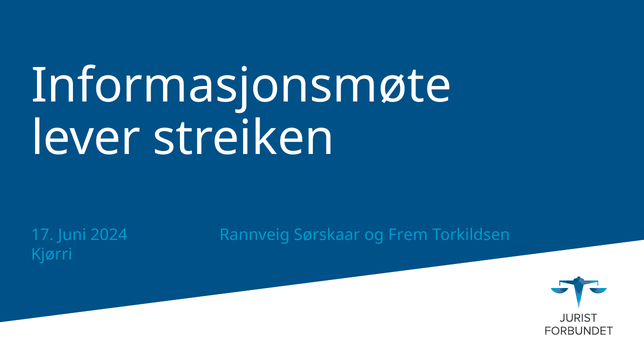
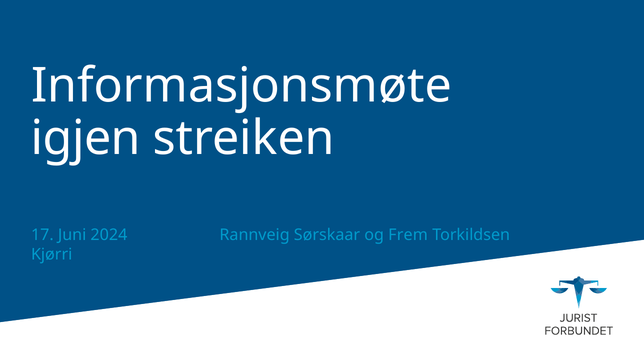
lever: lever -> igjen
